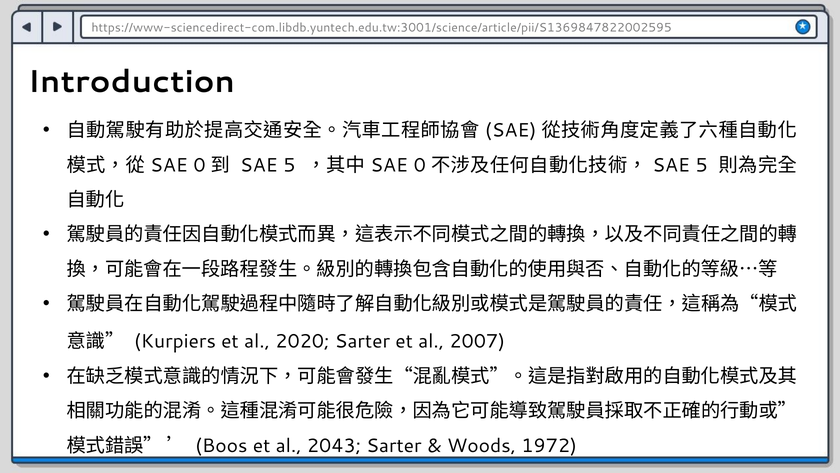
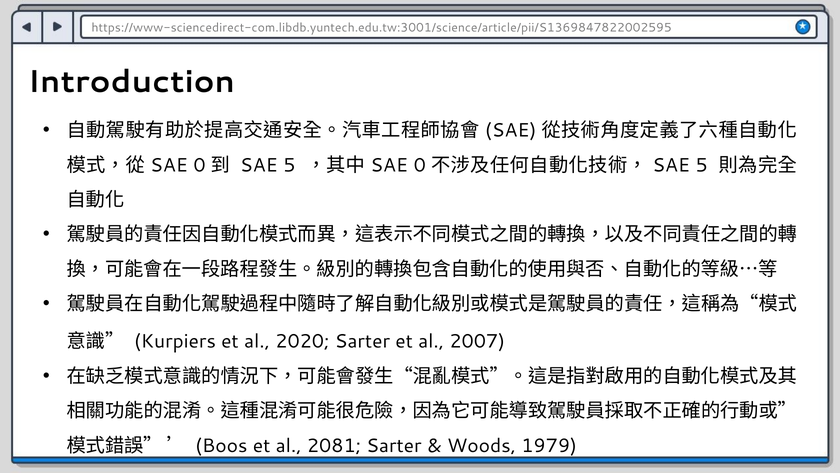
2043: 2043 -> 2081
1972: 1972 -> 1979
